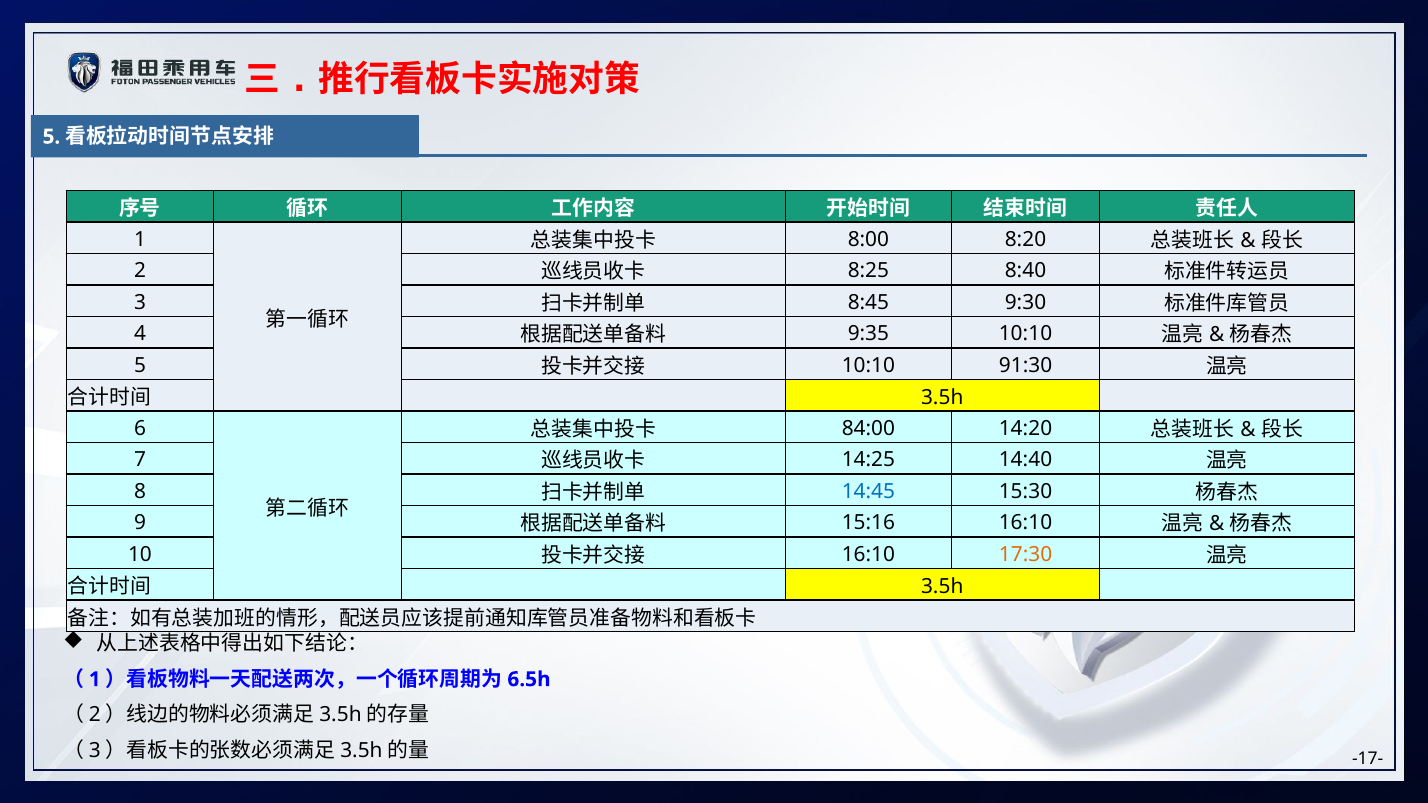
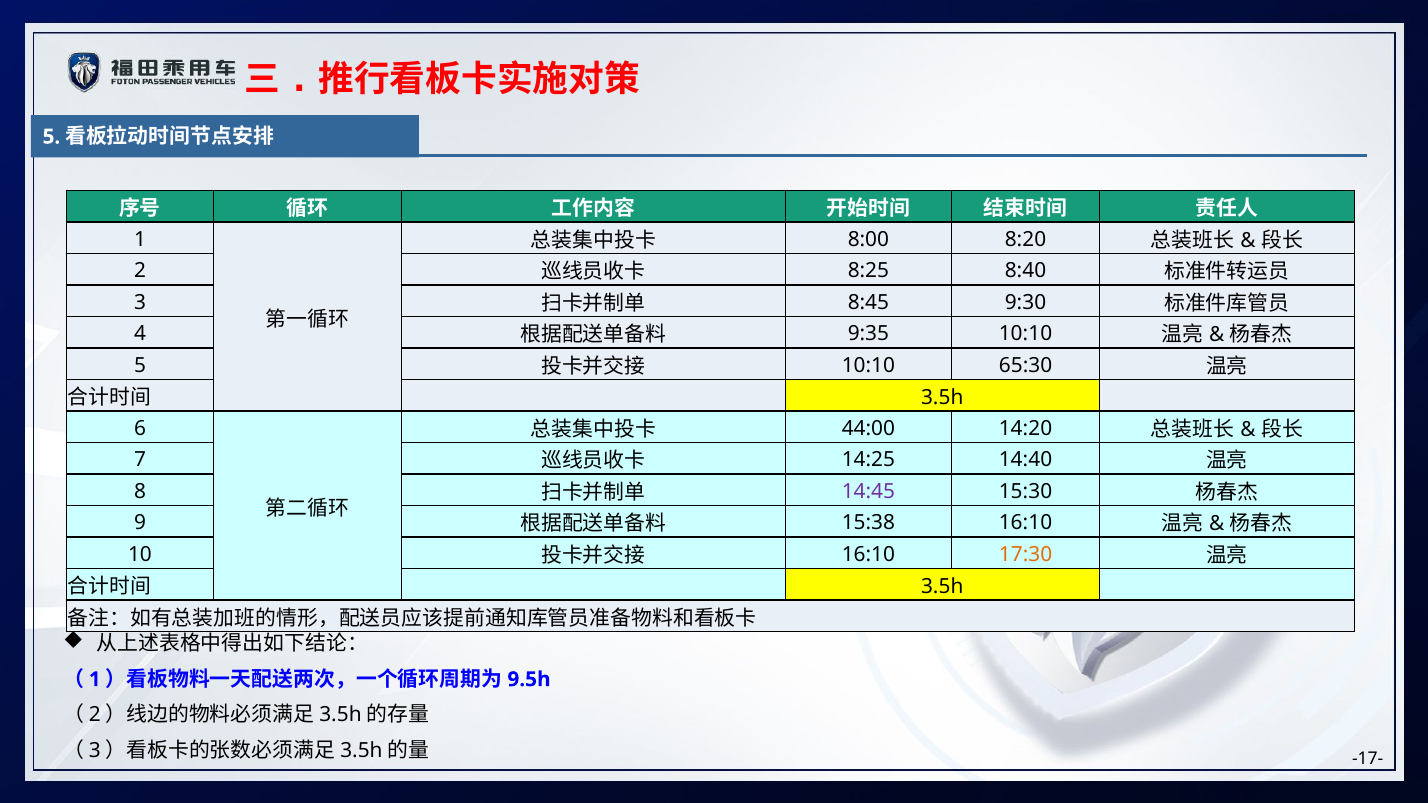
91:30: 91:30 -> 65:30
84:00: 84:00 -> 44:00
14:45 colour: blue -> purple
15:16: 15:16 -> 15:38
6.5h: 6.5h -> 9.5h
